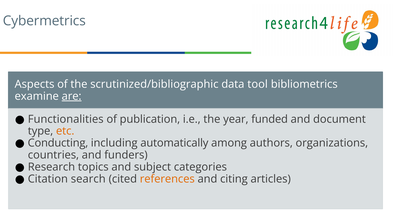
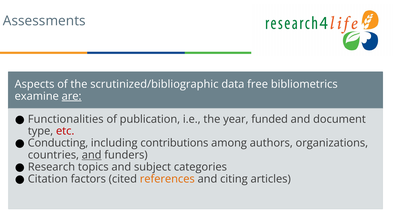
Cybermetrics: Cybermetrics -> Assessments
tool: tool -> free
etc colour: orange -> red
automatically: automatically -> contributions
and at (92, 155) underline: none -> present
search: search -> factors
